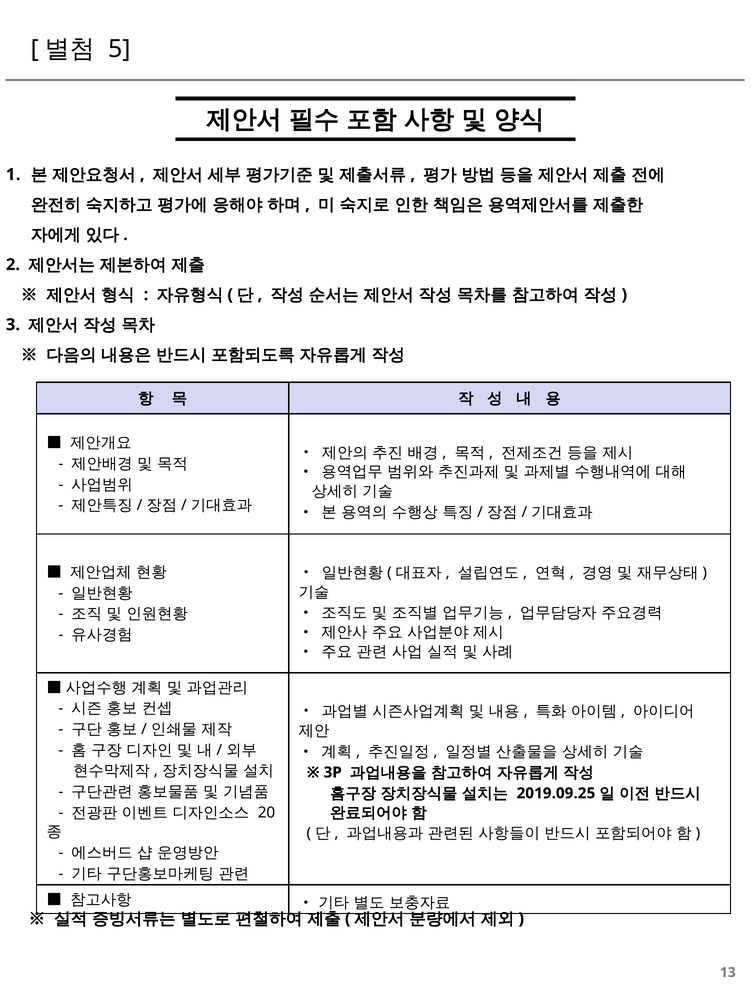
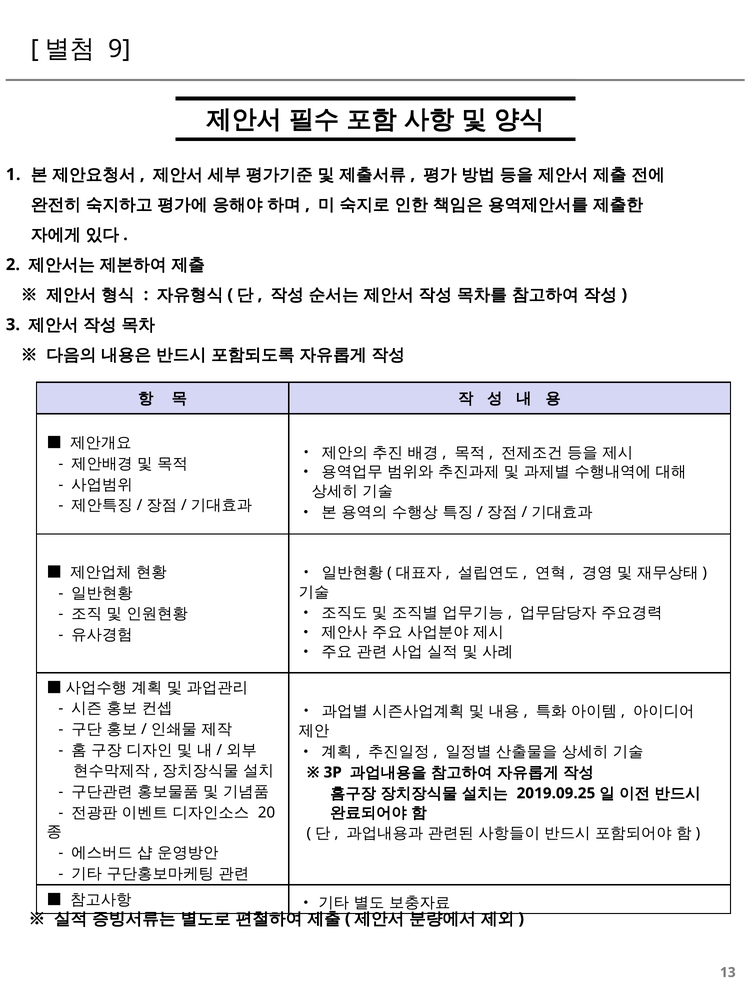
5: 5 -> 9
